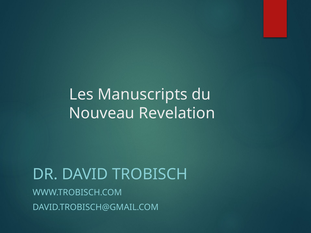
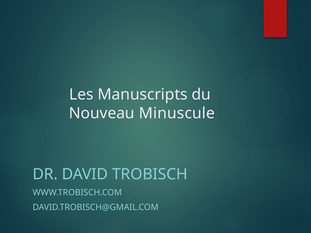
Revelation: Revelation -> Minuscule
